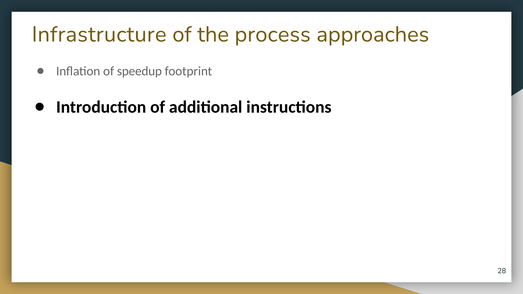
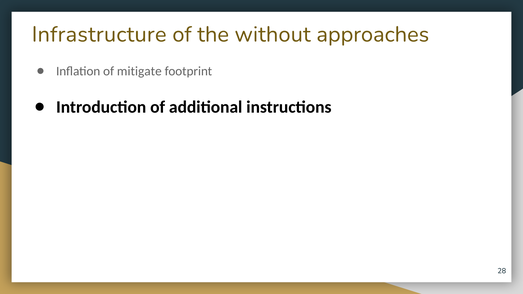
process: process -> without
speedup: speedup -> mitigate
